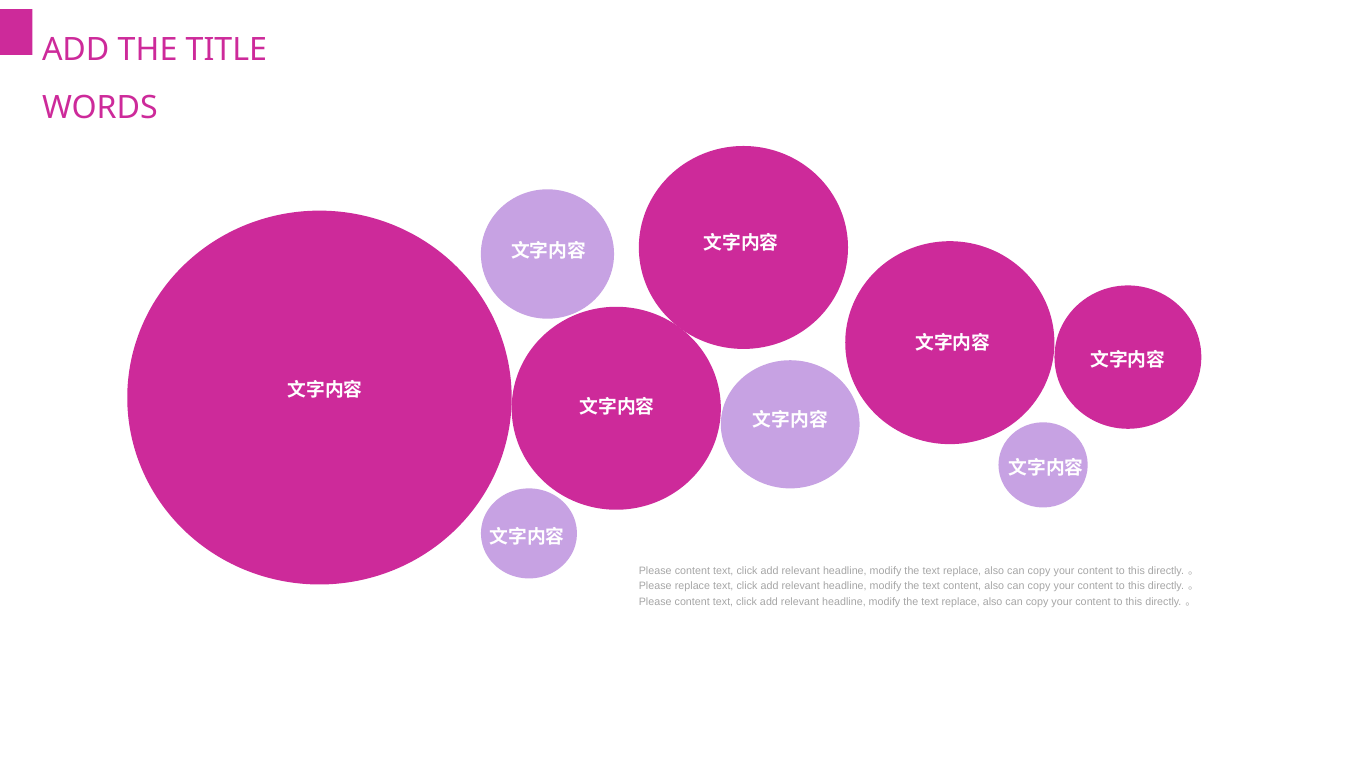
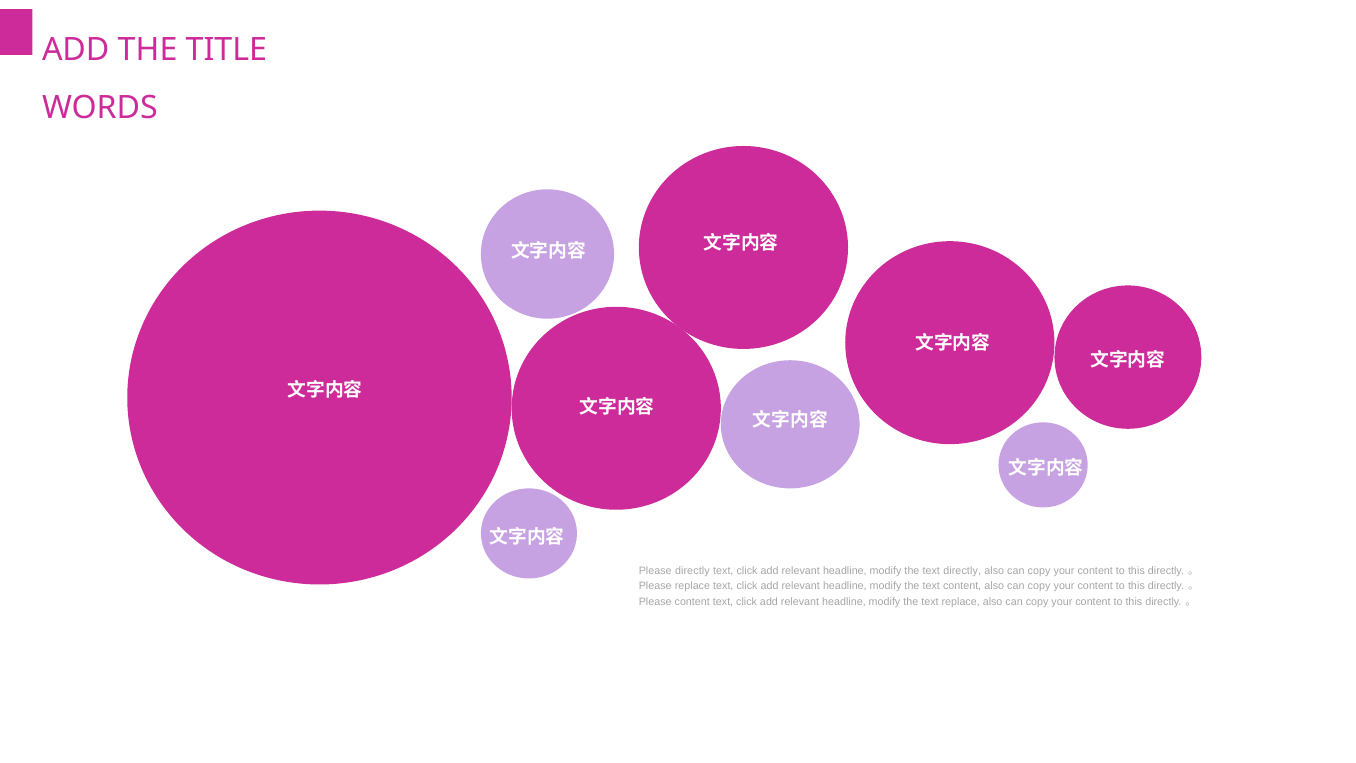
content at (692, 571): content -> directly
replace at (962, 571): replace -> directly
